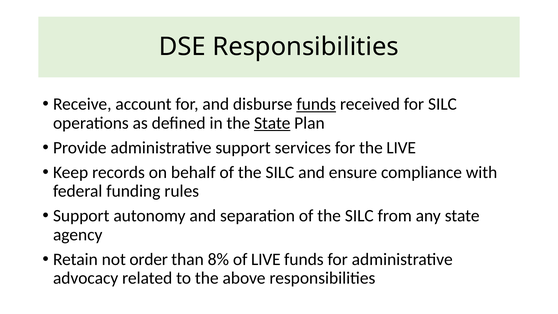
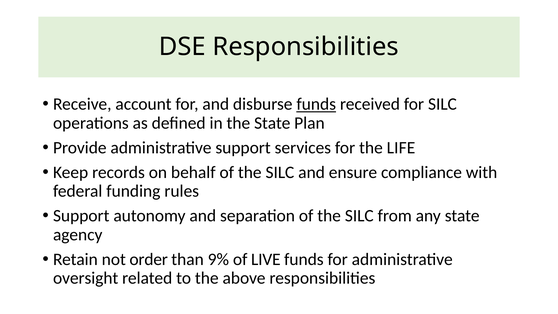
State at (272, 123) underline: present -> none
the LIVE: LIVE -> LIFE
8%: 8% -> 9%
advocacy: advocacy -> oversight
